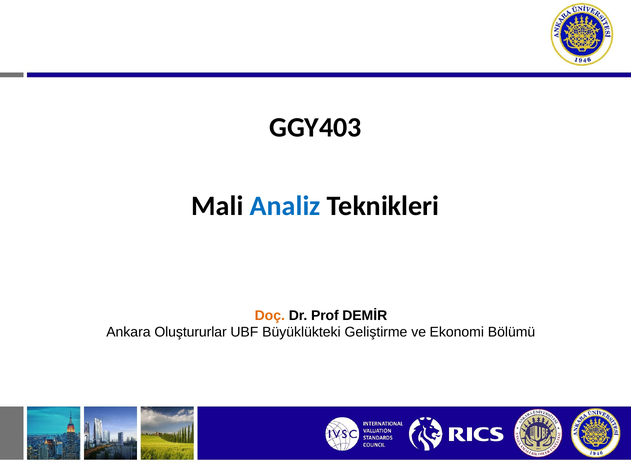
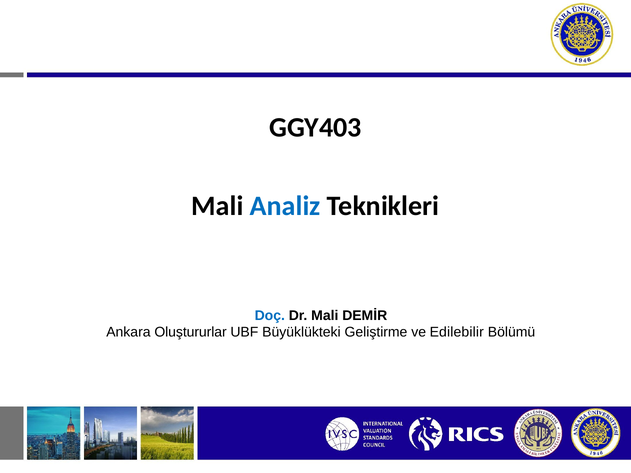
Doç colour: orange -> blue
Dr Prof: Prof -> Mali
Ekonomi: Ekonomi -> Edilebilir
